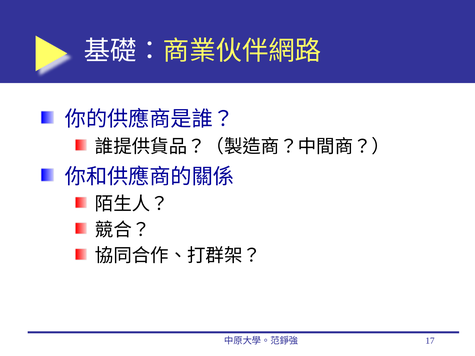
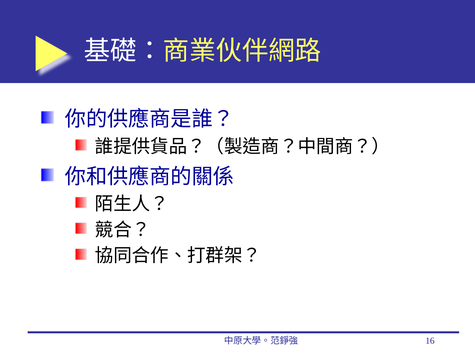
17: 17 -> 16
